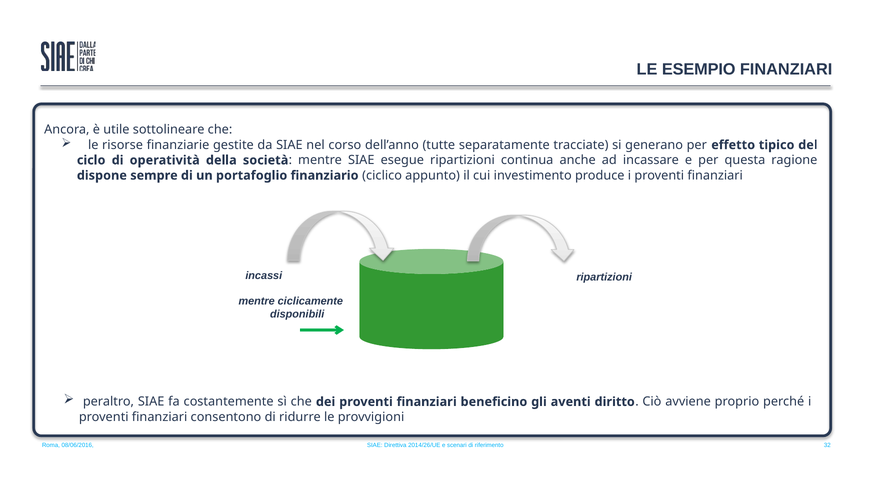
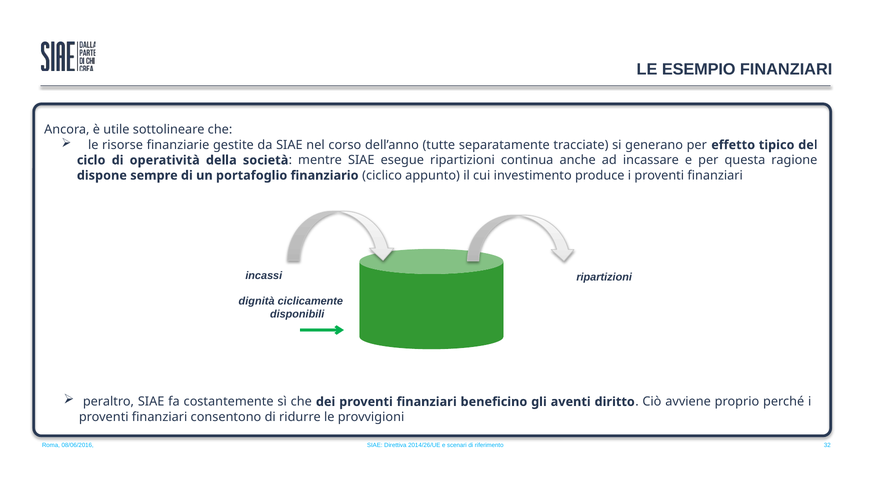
mentre at (257, 301): mentre -> dignità
